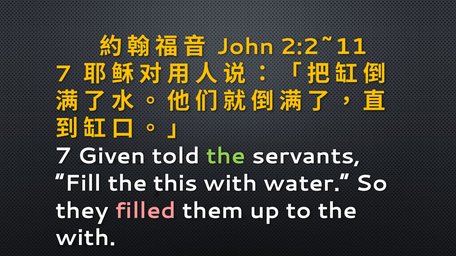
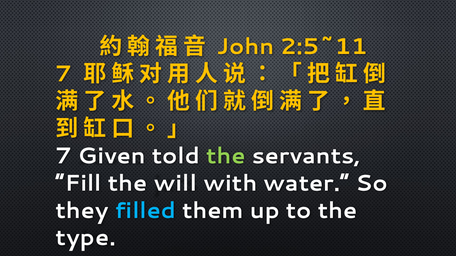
2:2~11: 2:2~11 -> 2:5~11
this: this -> will
filled colour: pink -> light blue
with at (86, 238): with -> type
